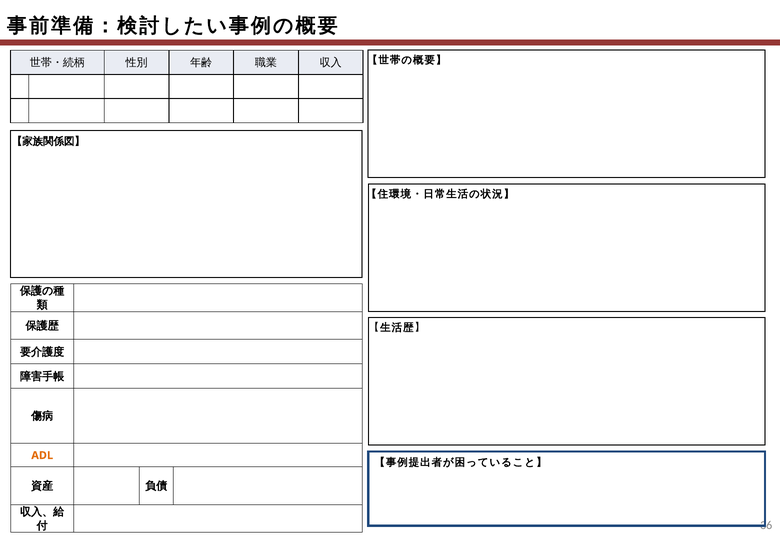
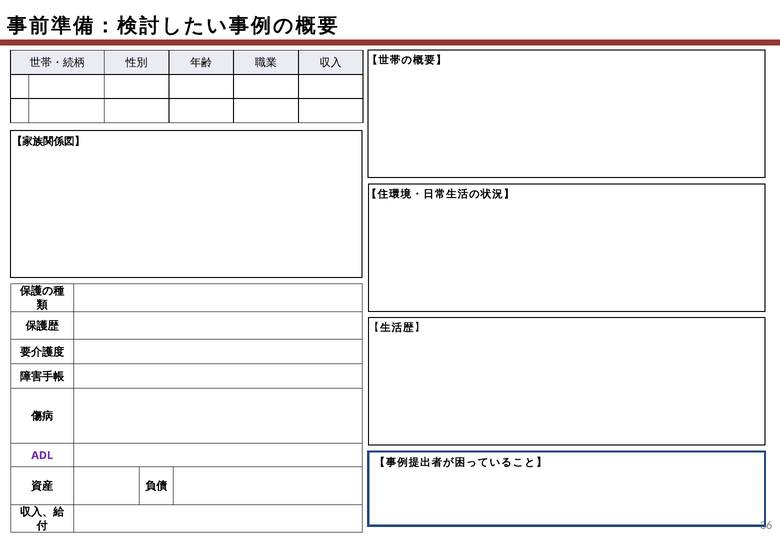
ADL colour: orange -> purple
